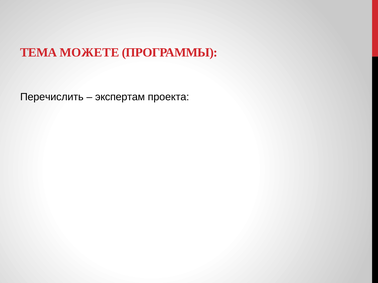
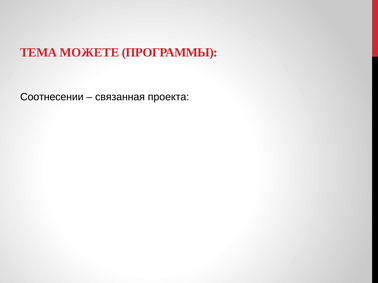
Перечислить: Перечислить -> Соотнесении
экспертам: экспертам -> связанная
